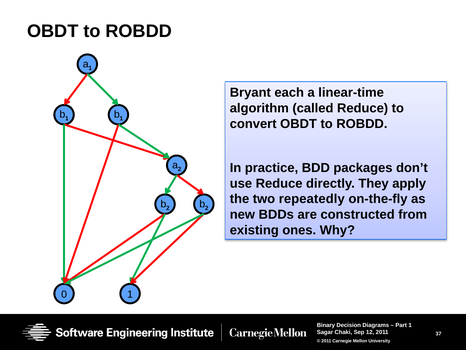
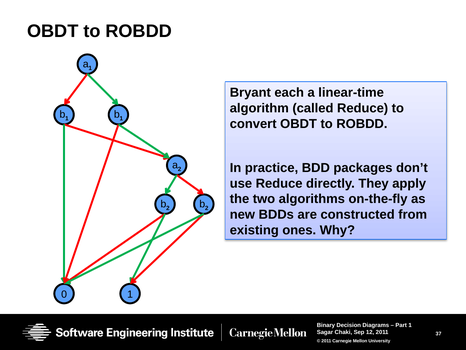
repeatedly: repeatedly -> algorithms
